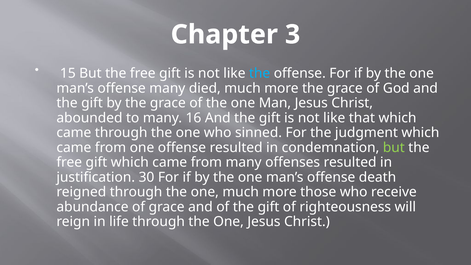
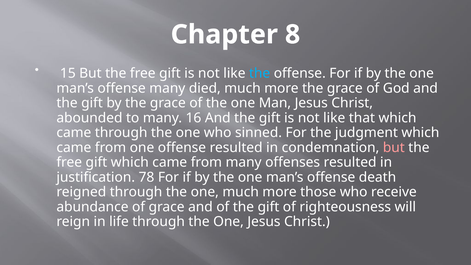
3: 3 -> 8
but at (394, 148) colour: light green -> pink
30: 30 -> 78
